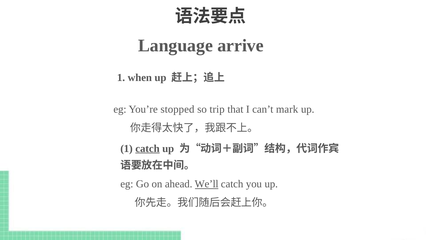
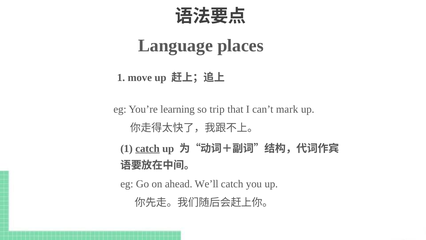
arrive: arrive -> places
when: when -> move
stopped: stopped -> learning
We’ll underline: present -> none
